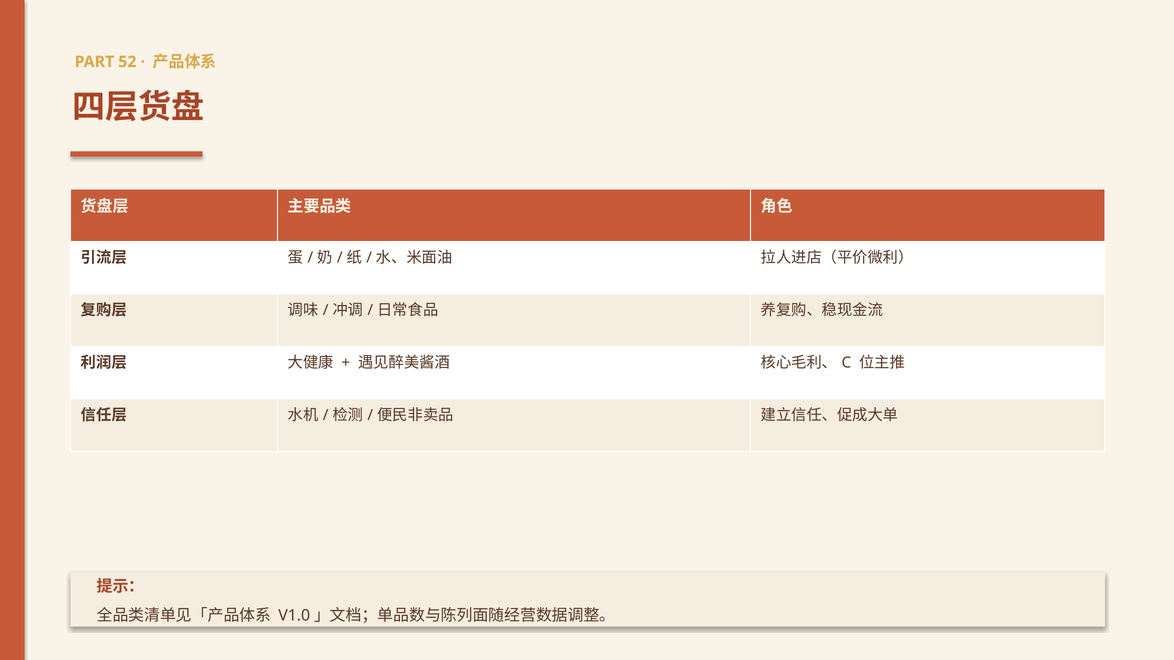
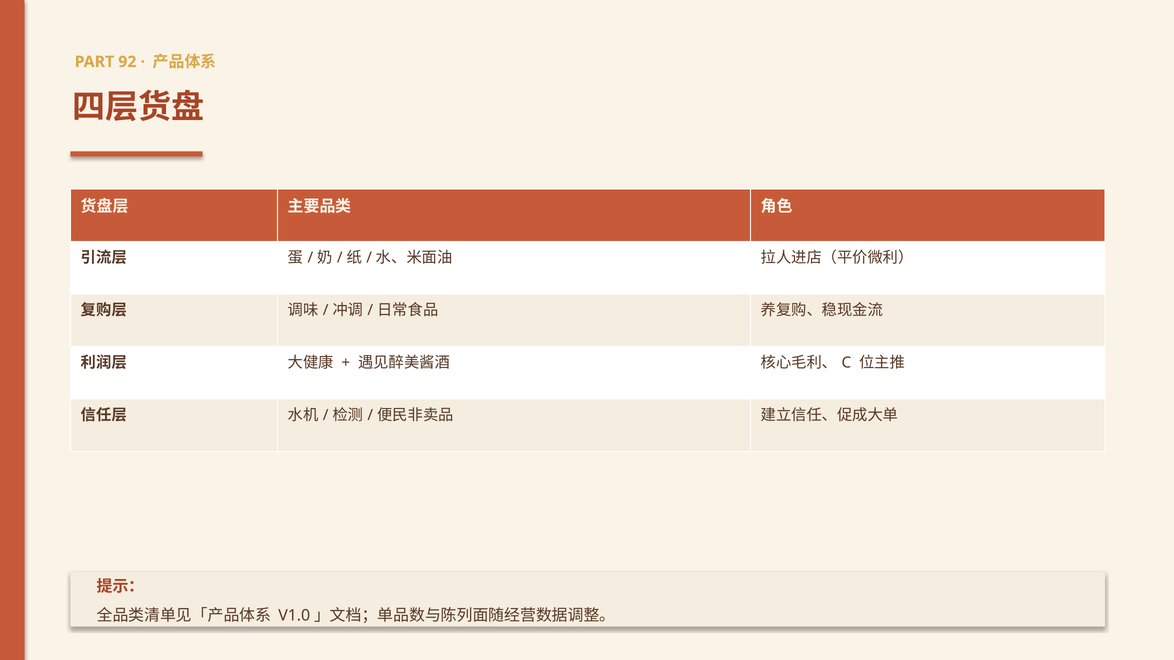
52: 52 -> 92
